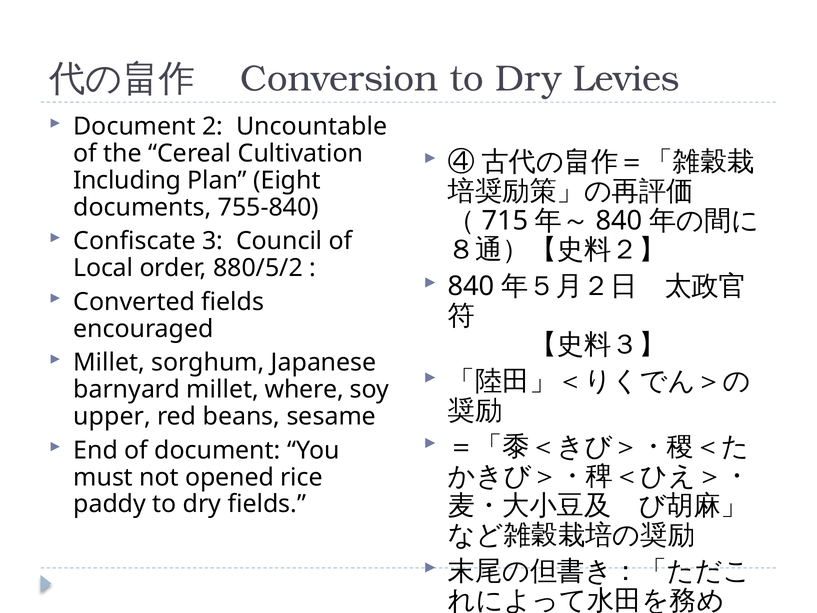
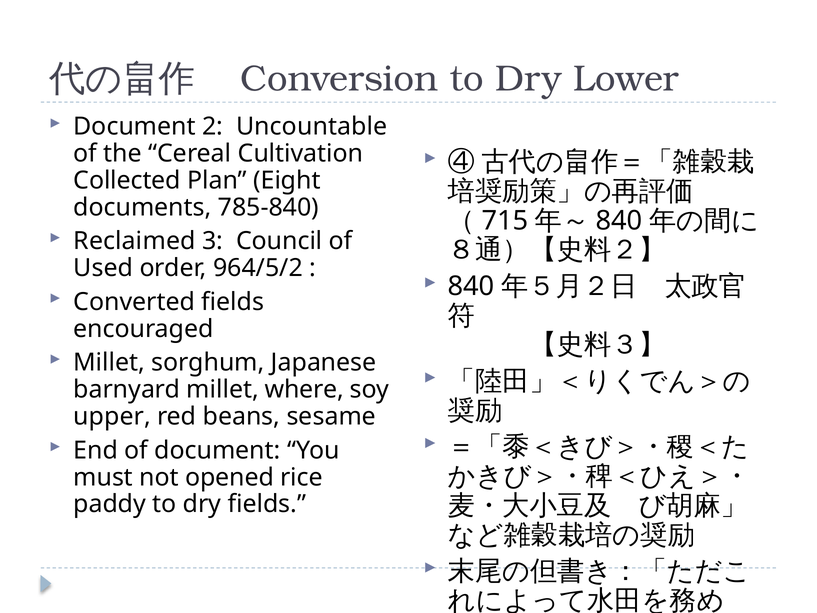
Levies: Levies -> Lower
Including: Including -> Collected
755-840: 755-840 -> 785-840
Confiscate: Confiscate -> Reclaimed
Local: Local -> Used
880/5/2: 880/5/2 -> 964/5/2
